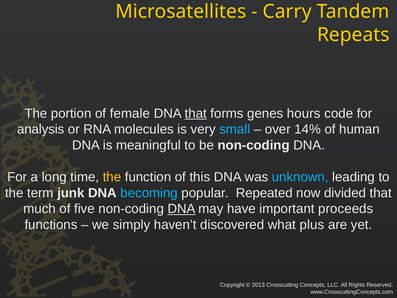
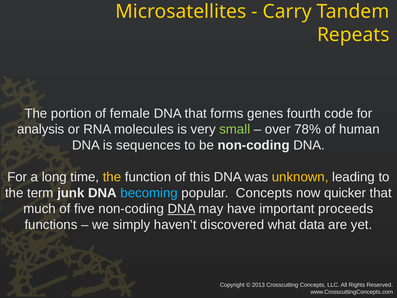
that at (196, 113) underline: present -> none
hours: hours -> fourth
small colour: light blue -> light green
14%: 14% -> 78%
meaningful: meaningful -> sequences
unknown colour: light blue -> yellow
popular Repeated: Repeated -> Concepts
divided: divided -> quicker
plus: plus -> data
